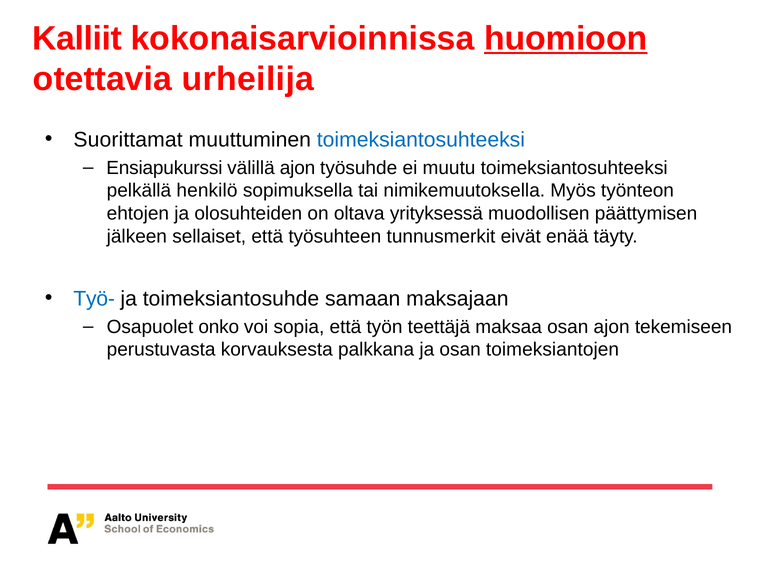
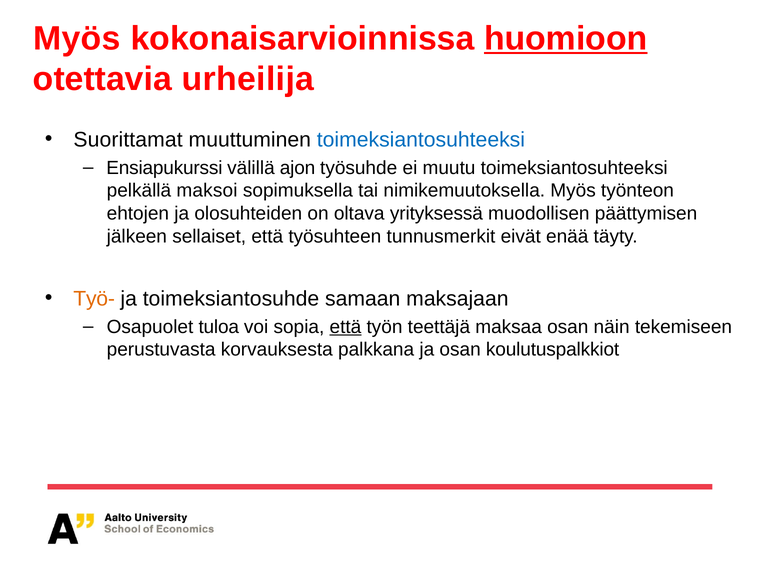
Kalliit at (77, 38): Kalliit -> Myös
henkilö: henkilö -> maksoi
Työ- colour: blue -> orange
onko: onko -> tuloa
että at (345, 327) underline: none -> present
osan ajon: ajon -> näin
toimeksiantojen: toimeksiantojen -> koulutuspalkkiot
